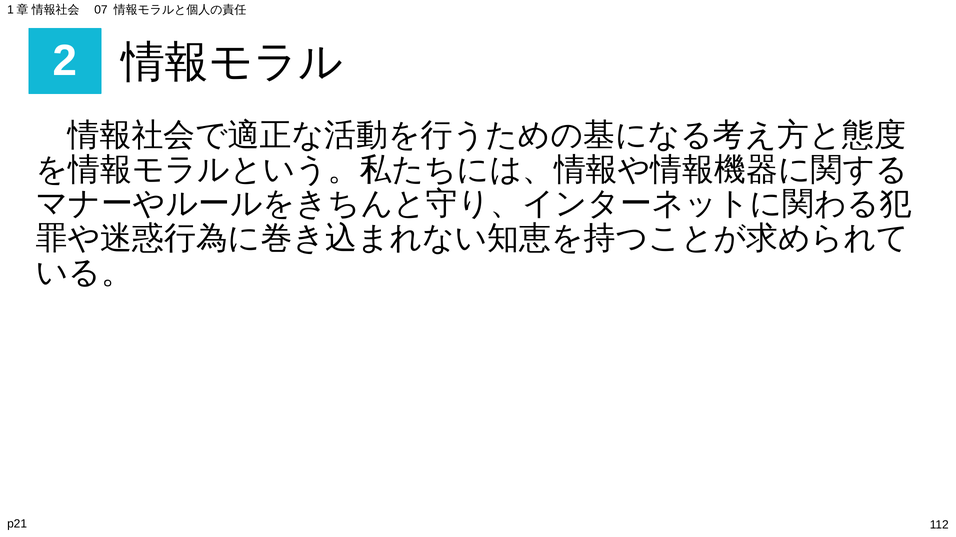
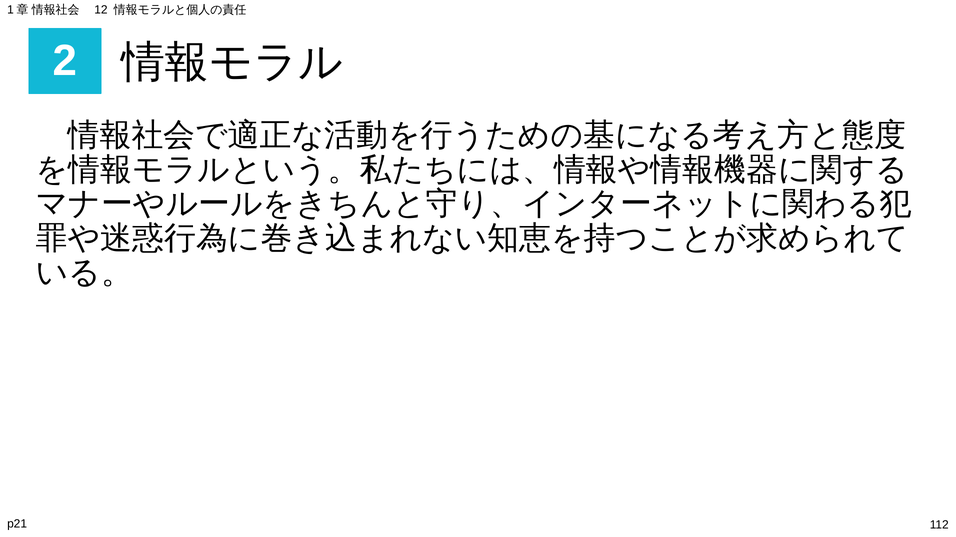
07: 07 -> 12
